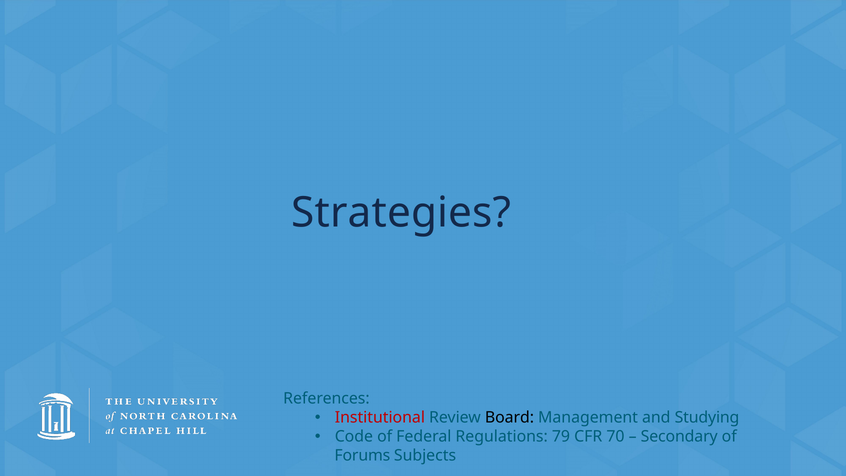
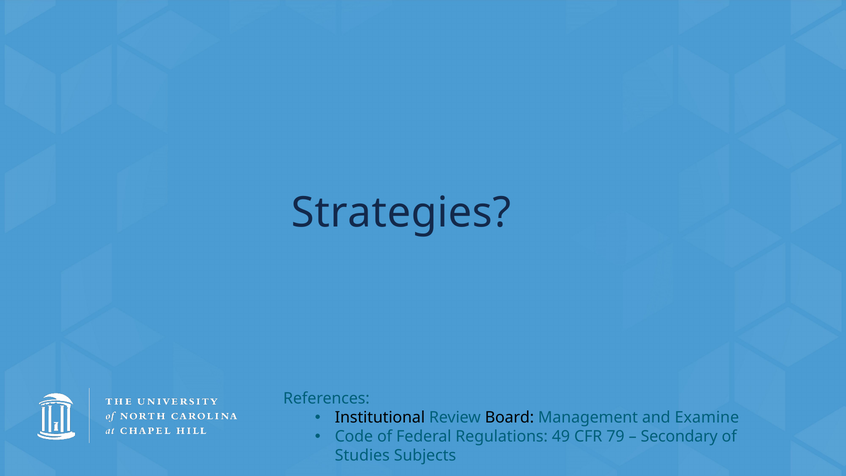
Institutional colour: red -> black
Studying: Studying -> Examine
79: 79 -> 49
70: 70 -> 79
Forums: Forums -> Studies
